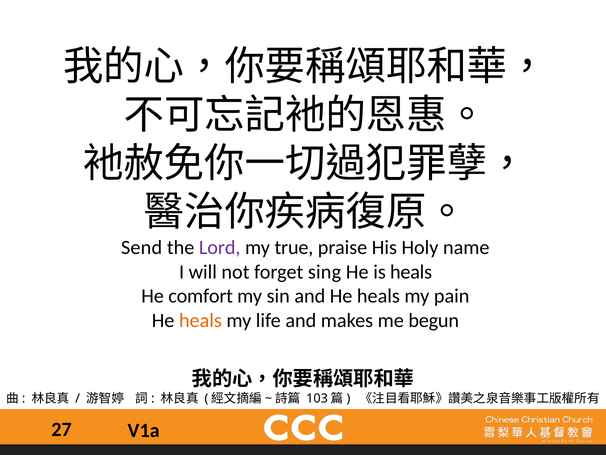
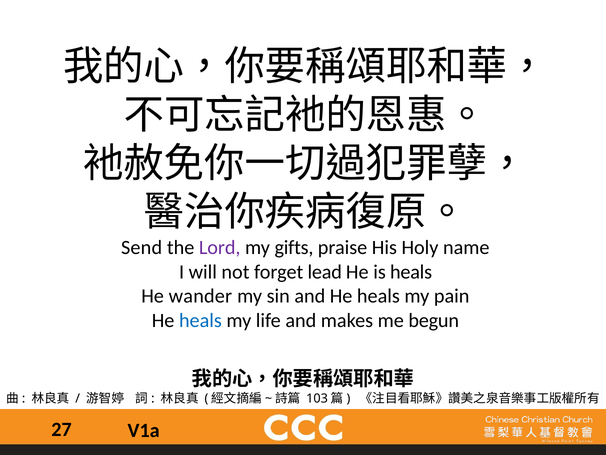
true: true -> gifts
sing: sing -> lead
comfort: comfort -> wander
heals at (200, 320) colour: orange -> blue
